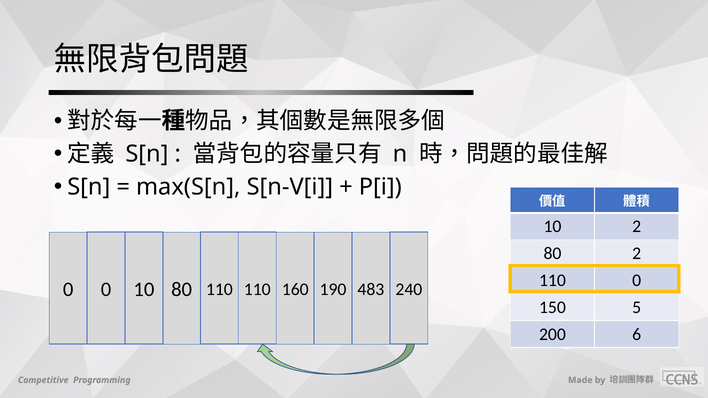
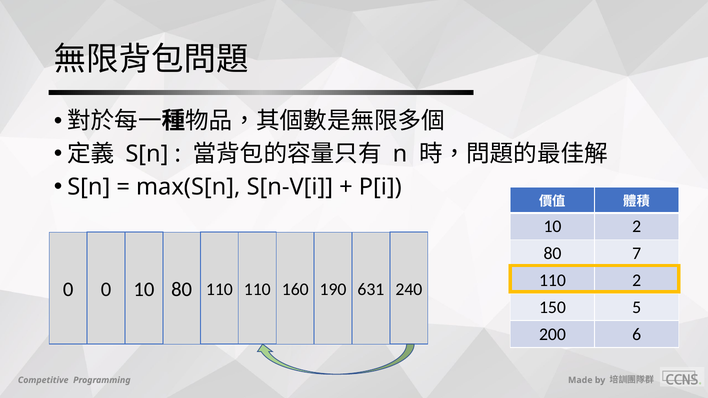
80 2: 2 -> 7
110 0: 0 -> 2
483: 483 -> 631
